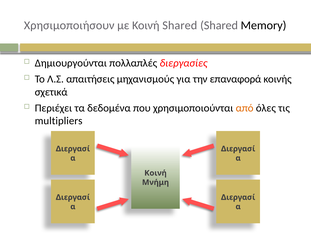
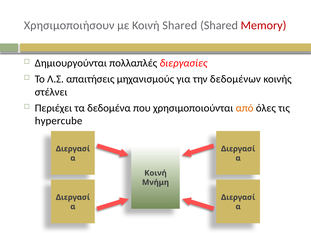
Memory colour: black -> red
επαναφορά: επαναφορά -> δεδομένων
σχετικά: σχετικά -> στέλνει
multipliers: multipliers -> hypercube
